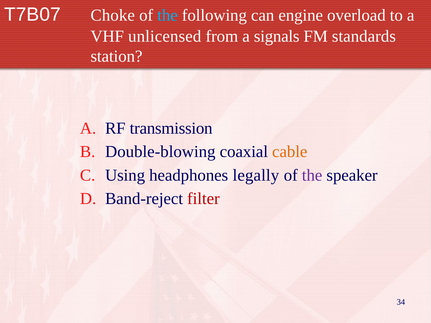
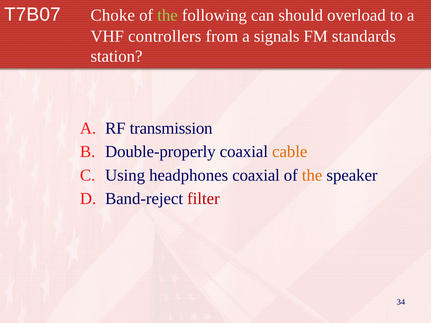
the at (168, 15) colour: light blue -> light green
engine: engine -> should
unlicensed: unlicensed -> controllers
Double-blowing: Double-blowing -> Double-properly
headphones legally: legally -> coaxial
the at (312, 175) colour: purple -> orange
